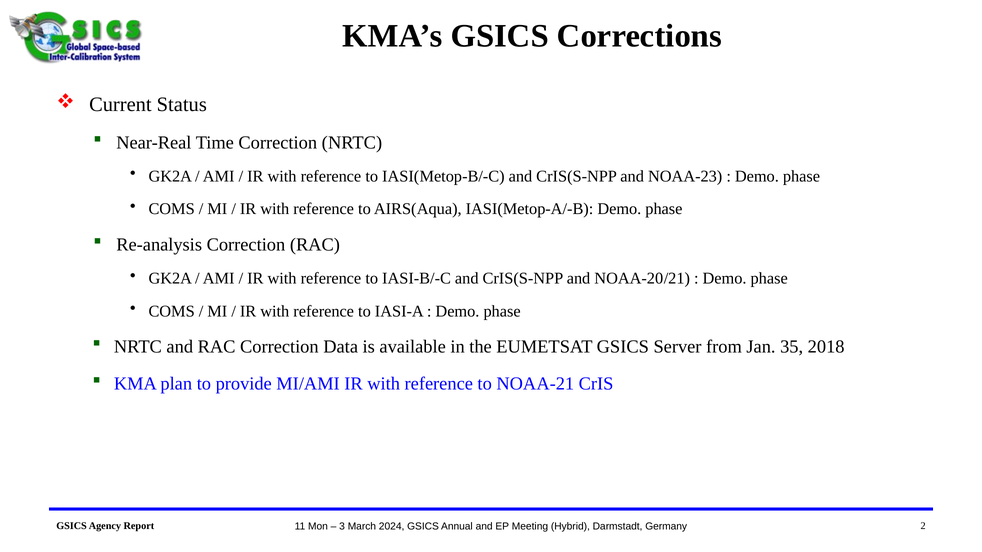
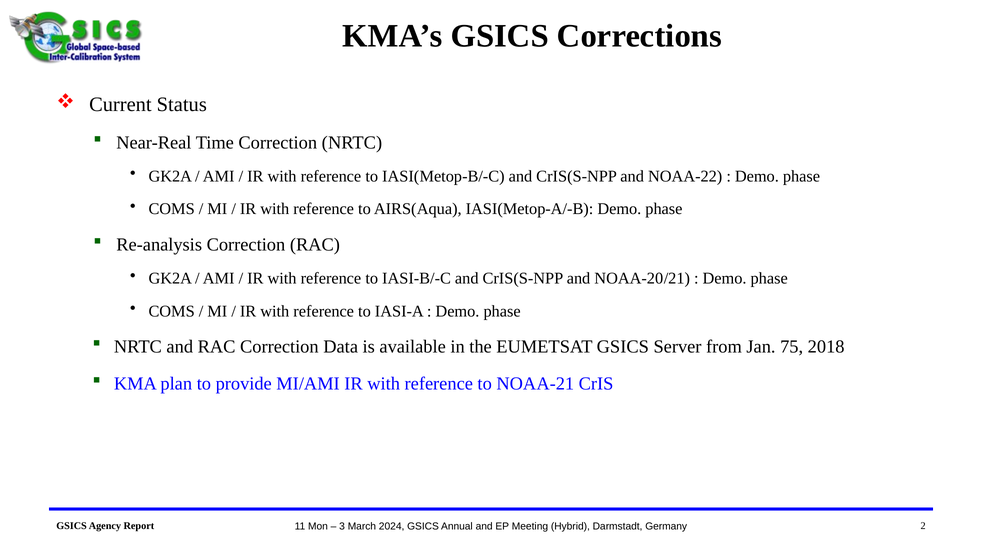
NOAA-23: NOAA-23 -> NOAA-22
35: 35 -> 75
